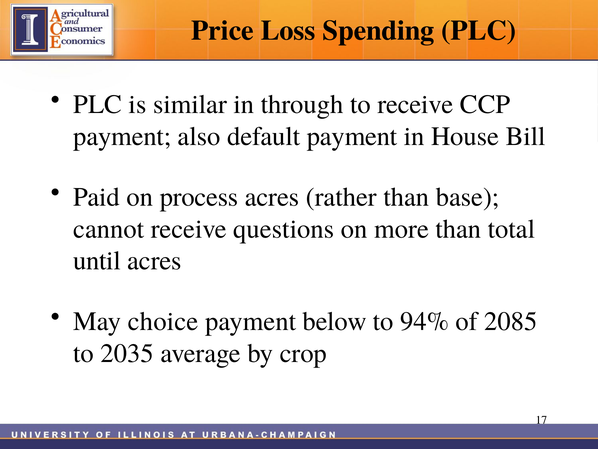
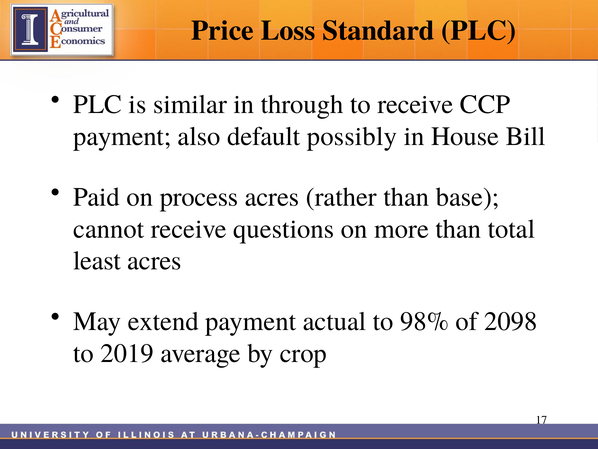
Spending: Spending -> Standard
default payment: payment -> possibly
until: until -> least
choice: choice -> extend
below: below -> actual
94%: 94% -> 98%
2085: 2085 -> 2098
2035: 2035 -> 2019
